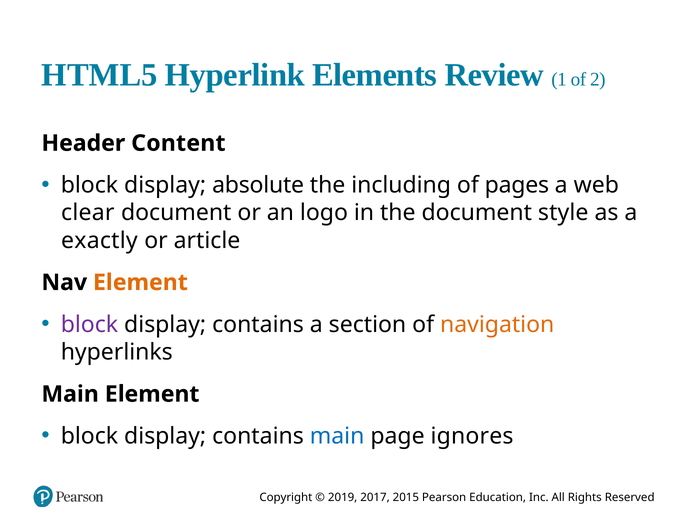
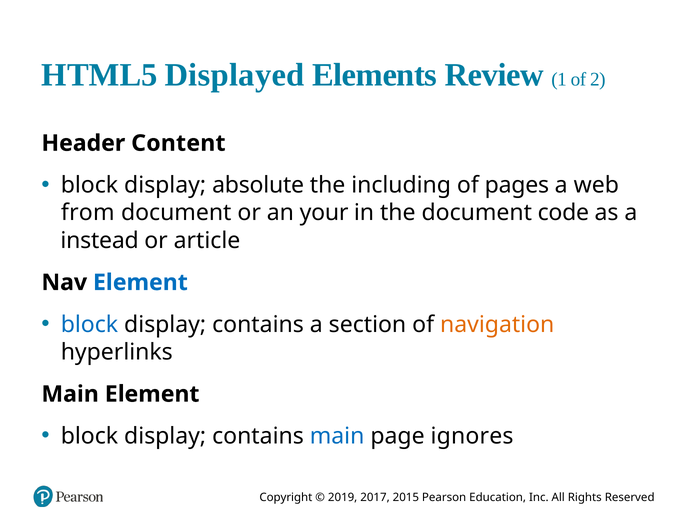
Hyperlink: Hyperlink -> Displayed
clear: clear -> from
logo: logo -> your
style: style -> code
exactly: exactly -> instead
Element at (140, 283) colour: orange -> blue
block at (89, 325) colour: purple -> blue
